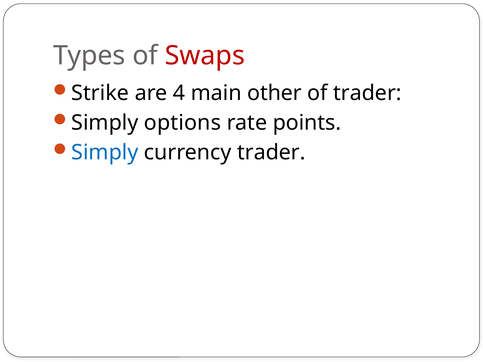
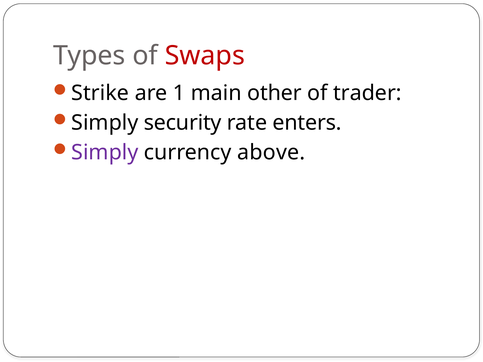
4: 4 -> 1
options: options -> security
points: points -> enters
Simply at (105, 153) colour: blue -> purple
currency trader: trader -> above
